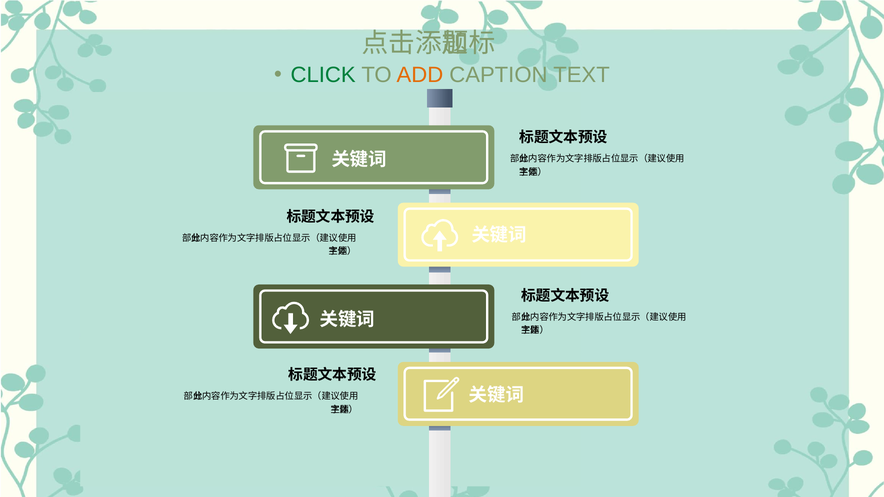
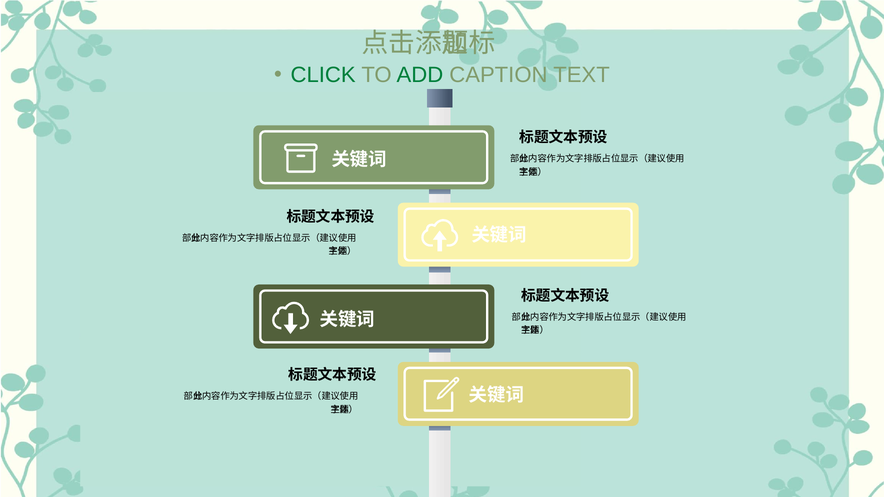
ADD colour: orange -> green
